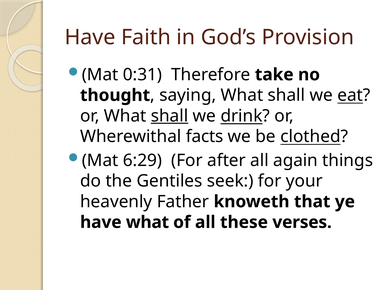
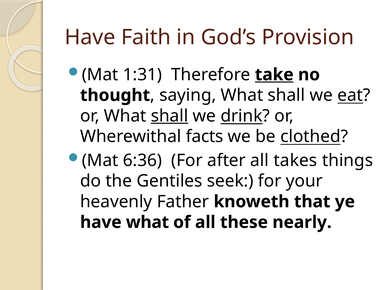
0:31: 0:31 -> 1:31
take underline: none -> present
6:29: 6:29 -> 6:36
again: again -> takes
verses: verses -> nearly
